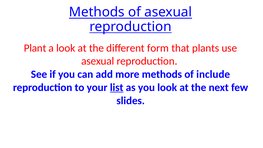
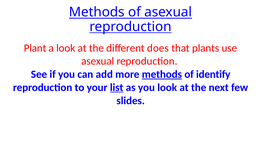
form: form -> does
methods at (162, 74) underline: none -> present
include: include -> identify
